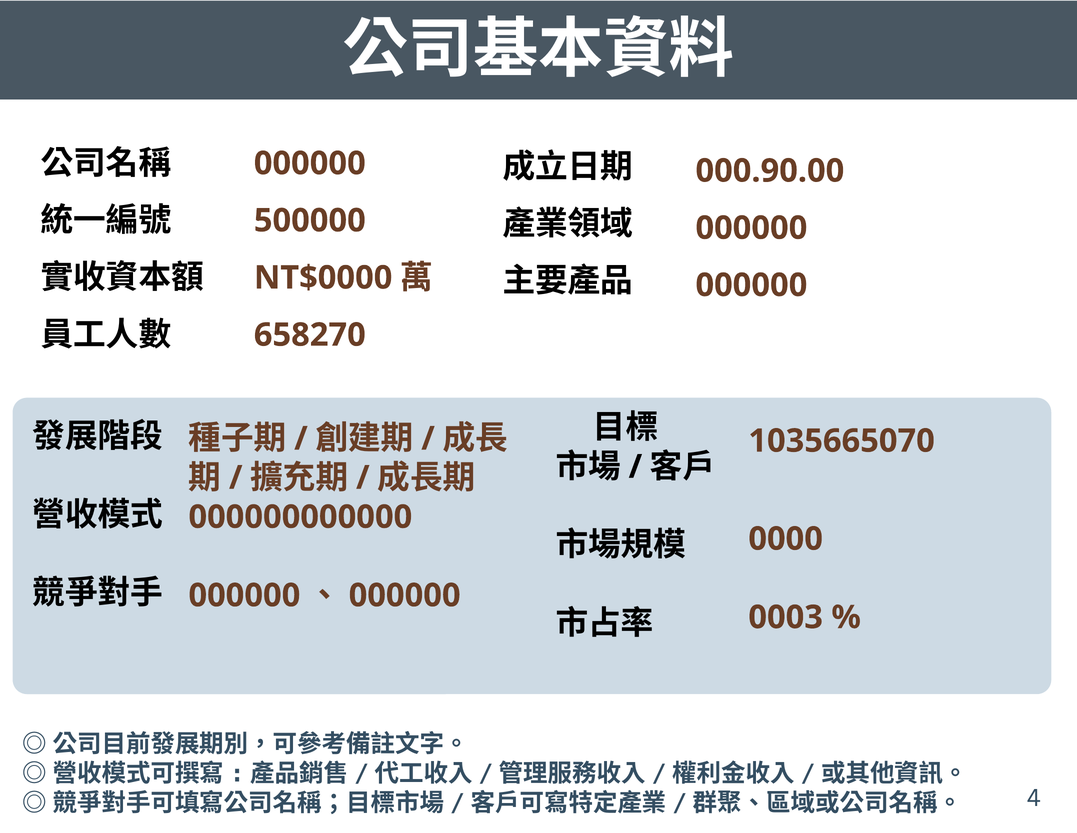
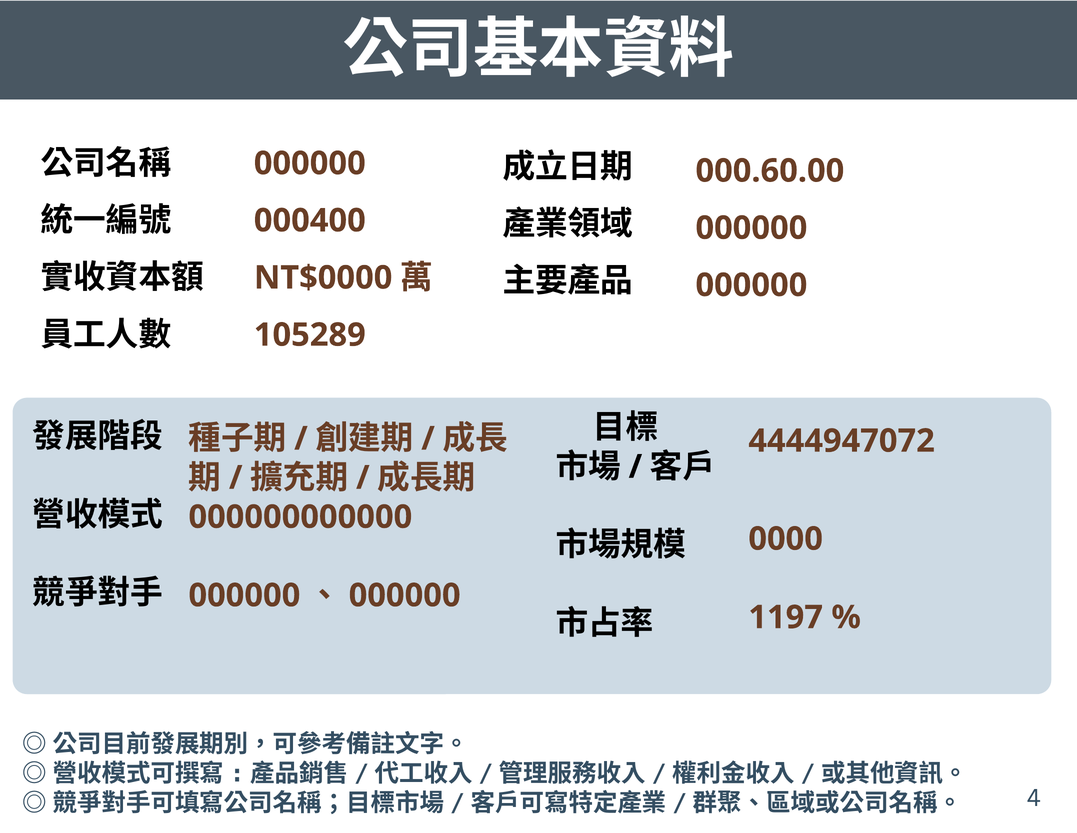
000.90.00: 000.90.00 -> 000.60.00
500000: 500000 -> 000400
658270: 658270 -> 105289
1035665070: 1035665070 -> 4444947072
0003: 0003 -> 1197
